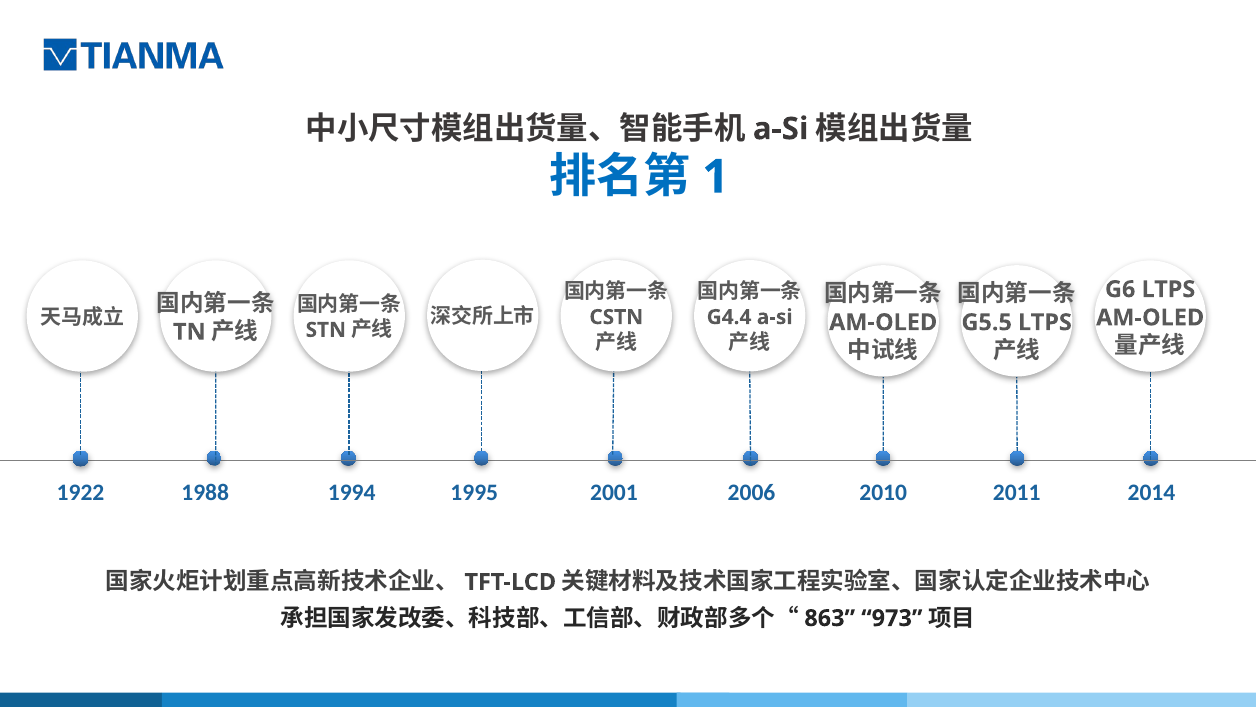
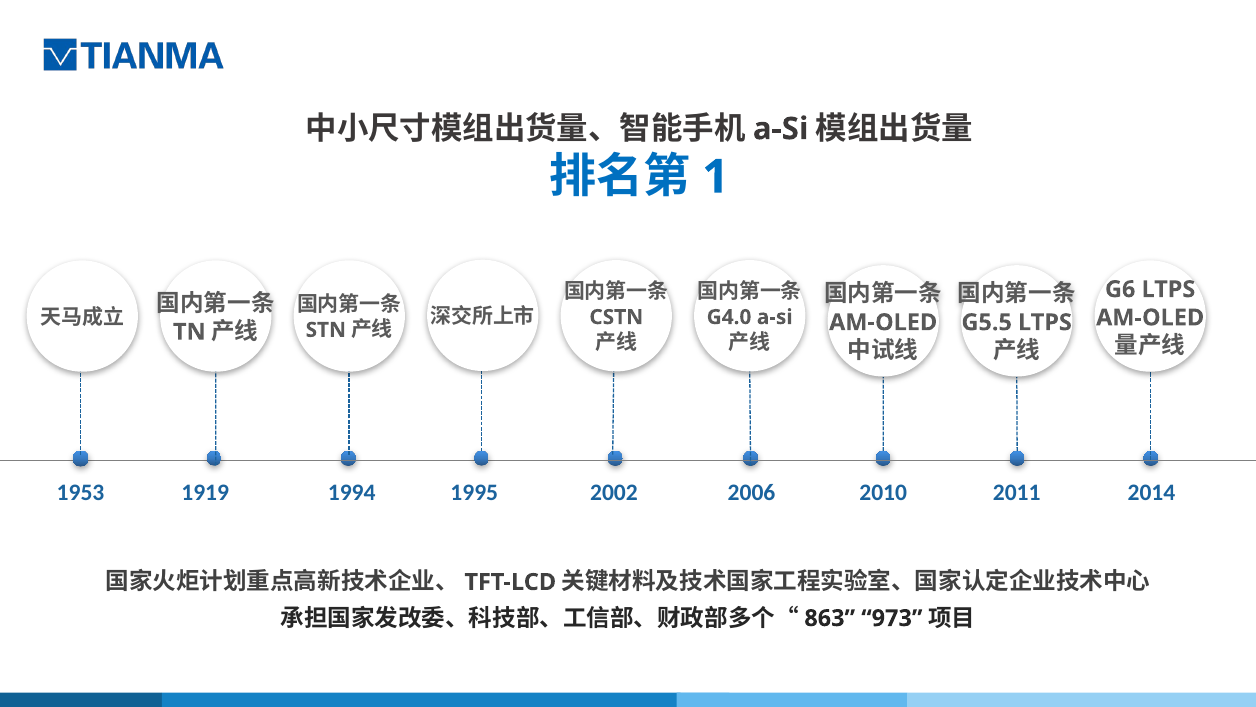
G4.4: G4.4 -> G4.0
1922: 1922 -> 1953
1988: 1988 -> 1919
2001: 2001 -> 2002
